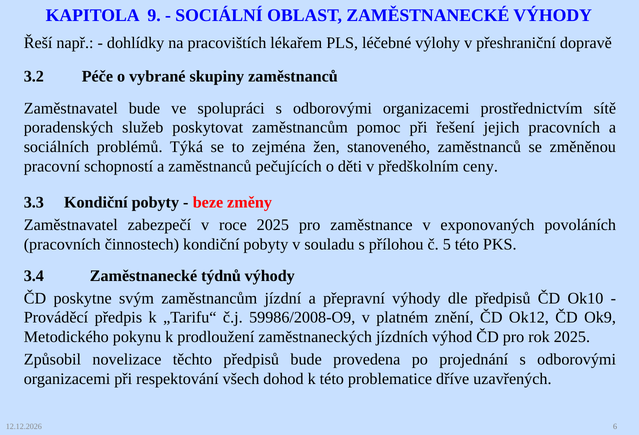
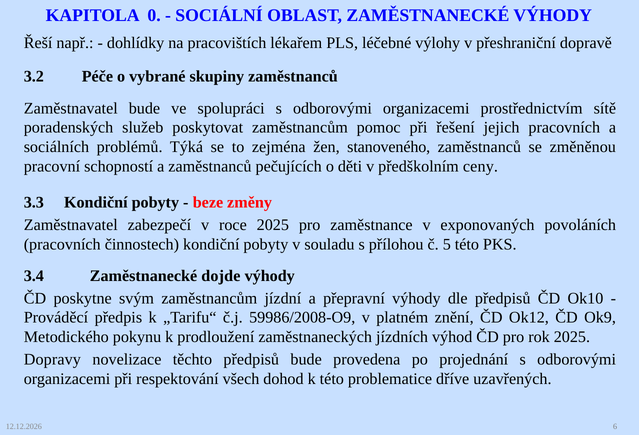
9: 9 -> 0
týdnů: týdnů -> dojde
Způsobil: Způsobil -> Dopravy
